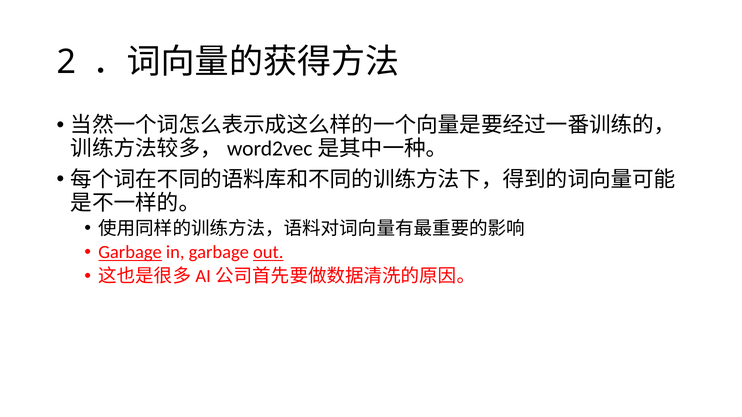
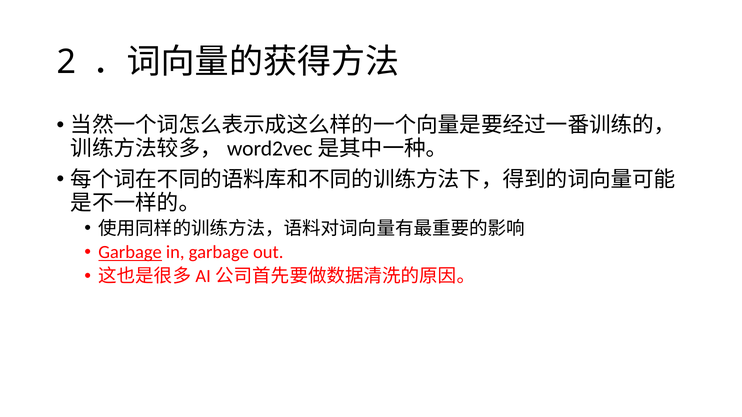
out underline: present -> none
